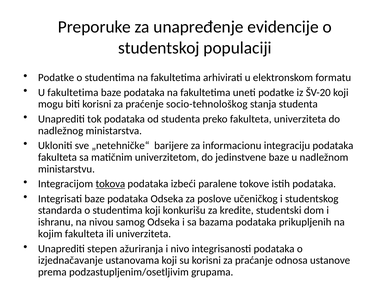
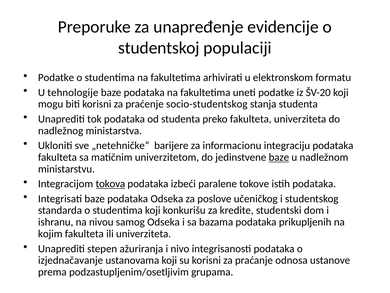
U fakultetima: fakultetima -> tehnologije
socio-tehnološkog: socio-tehnološkog -> socio-studentskog
baze at (279, 157) underline: none -> present
